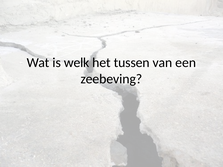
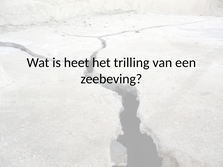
welk: welk -> heet
tussen: tussen -> trilling
